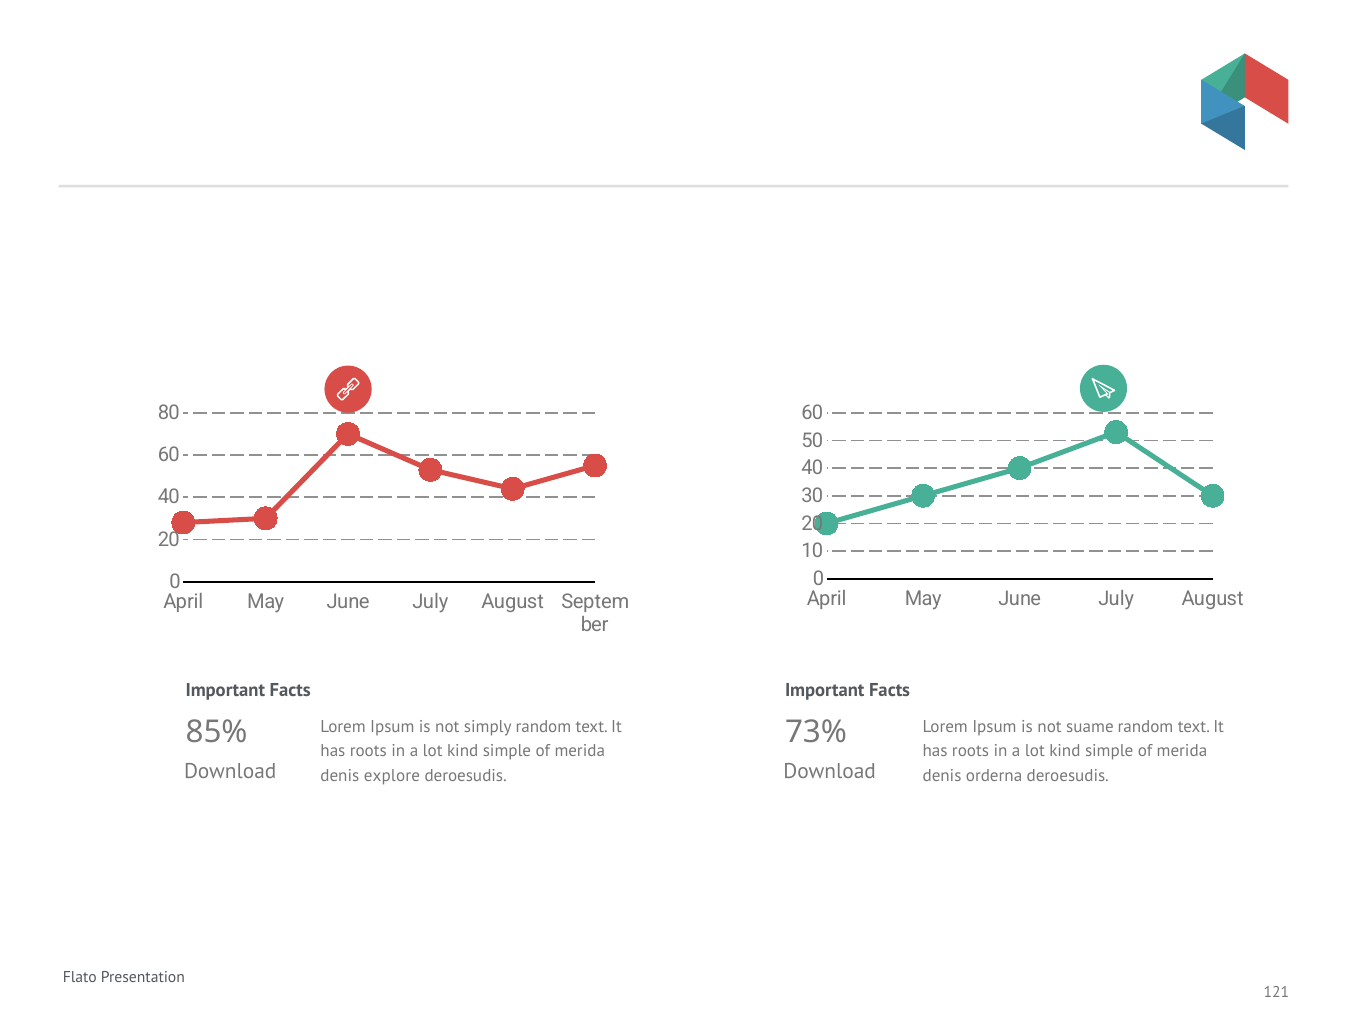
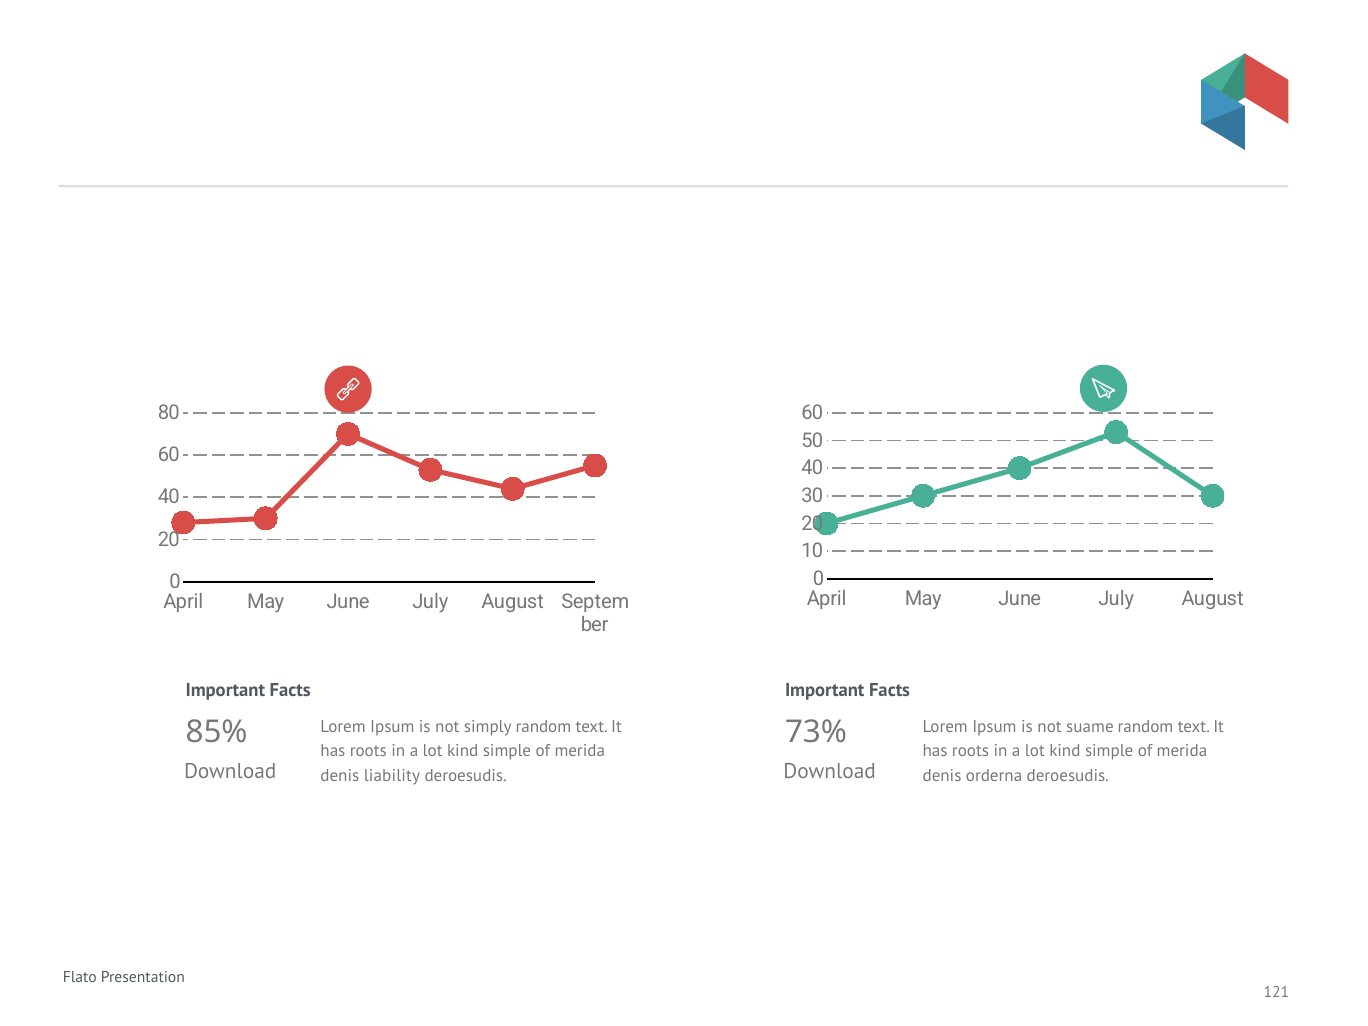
explore: explore -> liability
